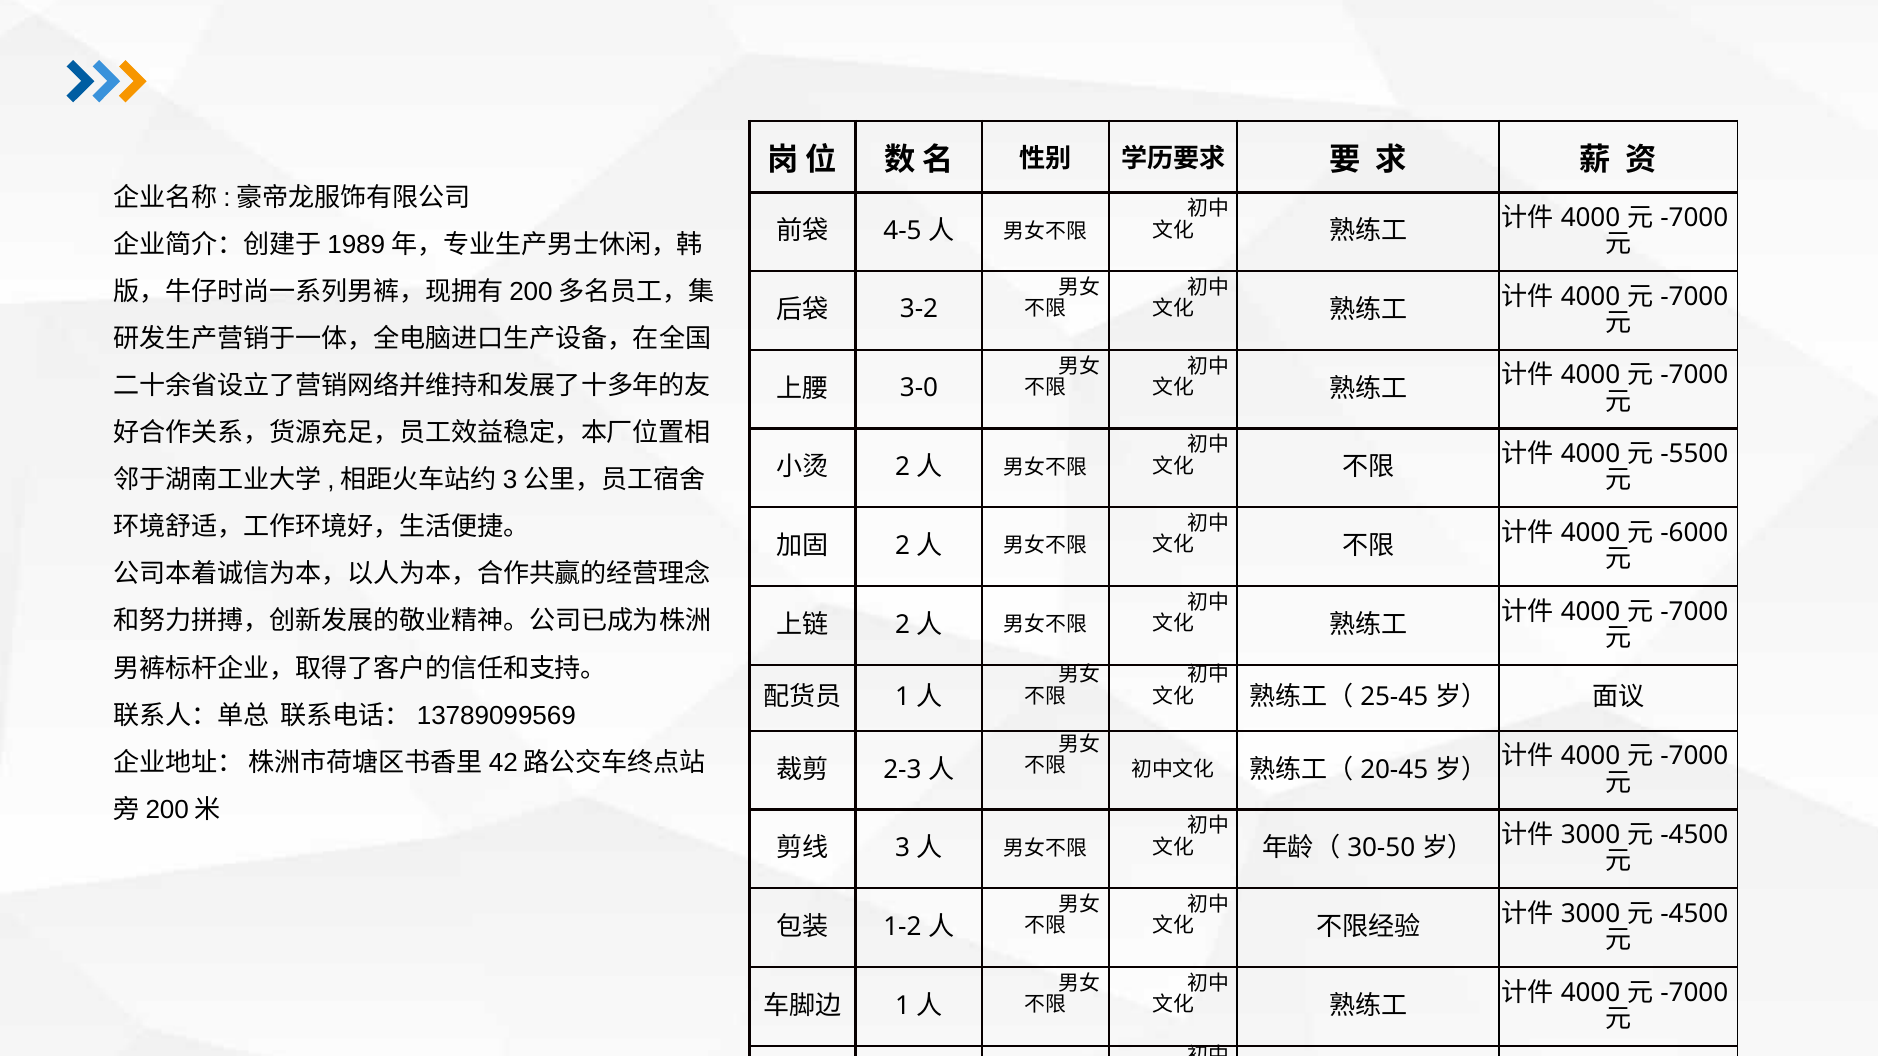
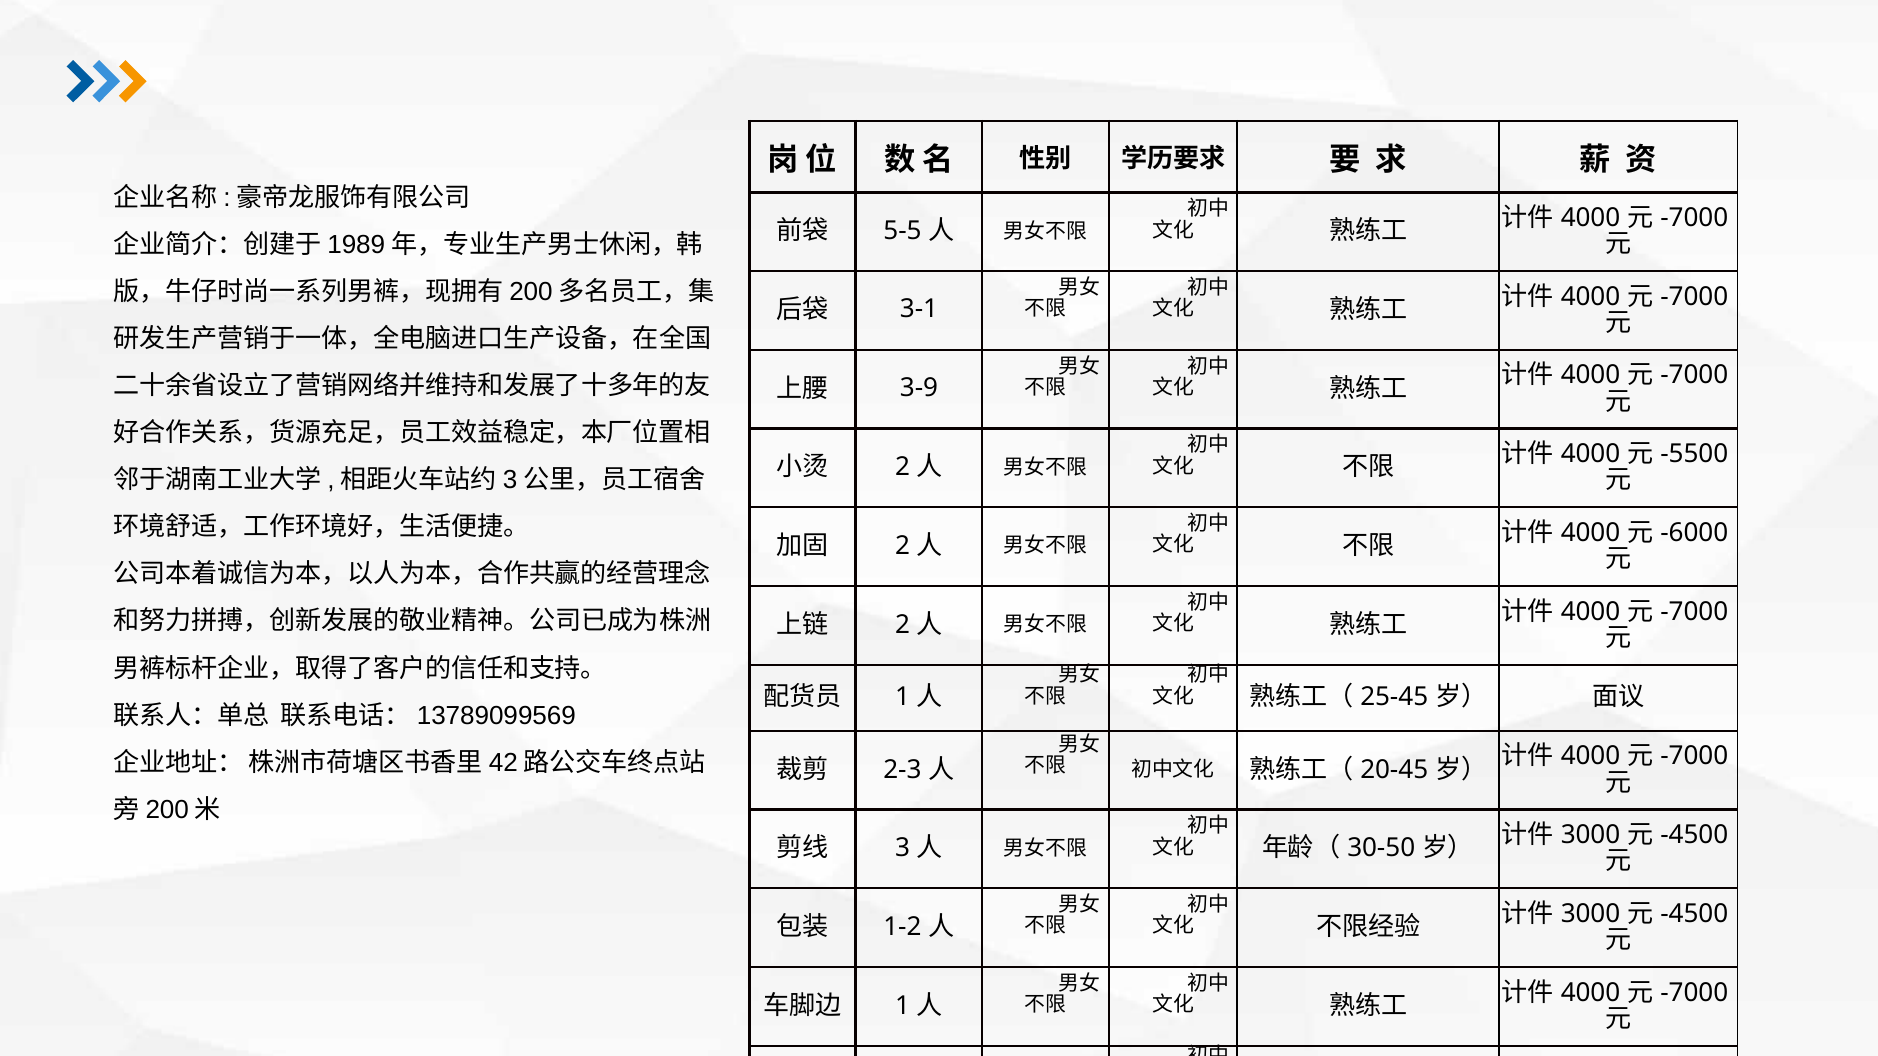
4-5: 4-5 -> 5-5
3-2: 3-2 -> 3-1
3-0: 3-0 -> 3-9
